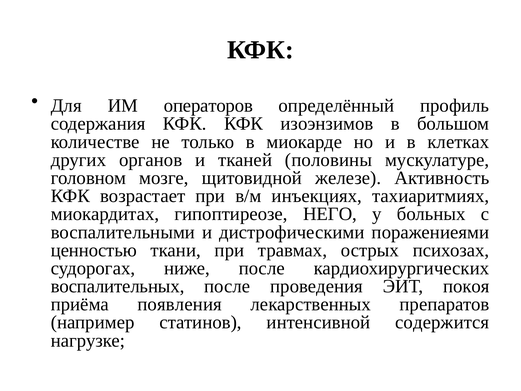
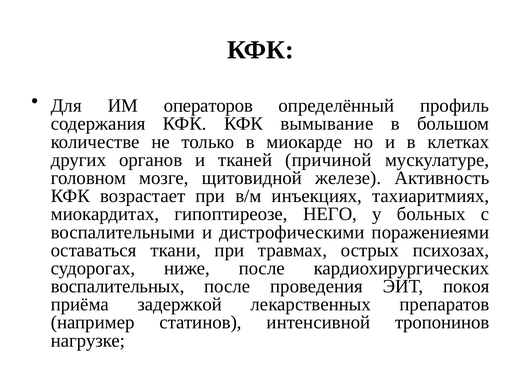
изоэнзимов: изоэнзимов -> вымывание
половины: половины -> причиной
ценностью: ценностью -> оставаться
появления: появления -> задержкой
содержится: содержится -> тропонинов
